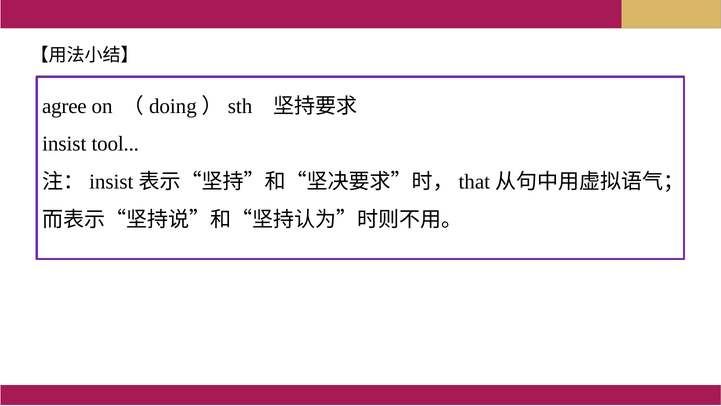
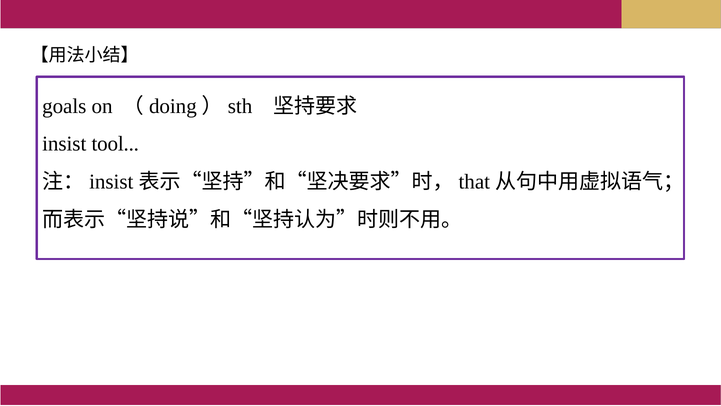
agree: agree -> goals
